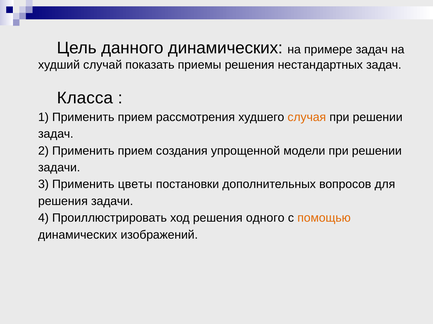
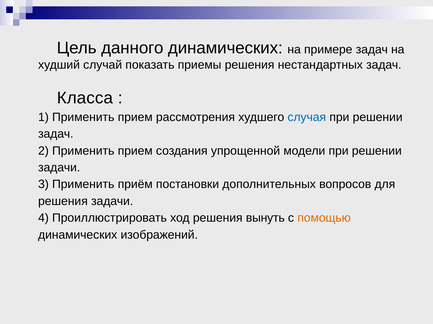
случая colour: orange -> blue
цветы: цветы -> приём
одного: одного -> вынуть
